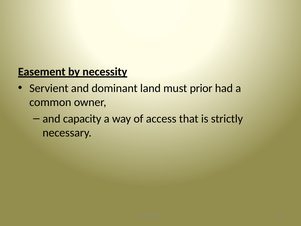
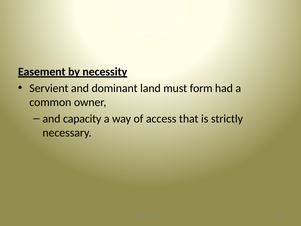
prior: prior -> form
